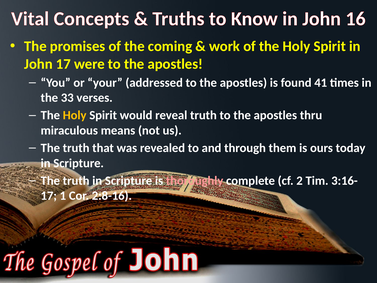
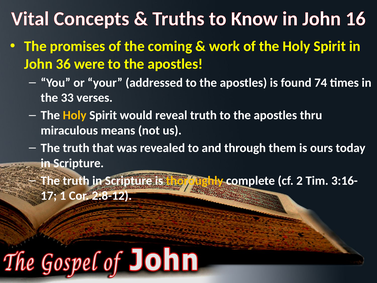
John 17: 17 -> 36
41: 41 -> 74
thoroughly colour: pink -> yellow
2:8-16: 2:8-16 -> 2:8-12
